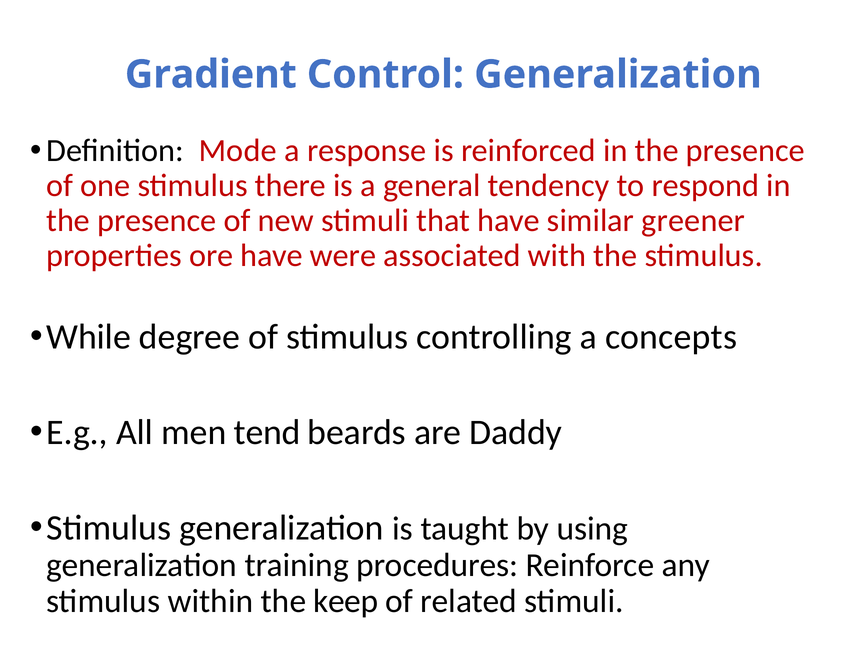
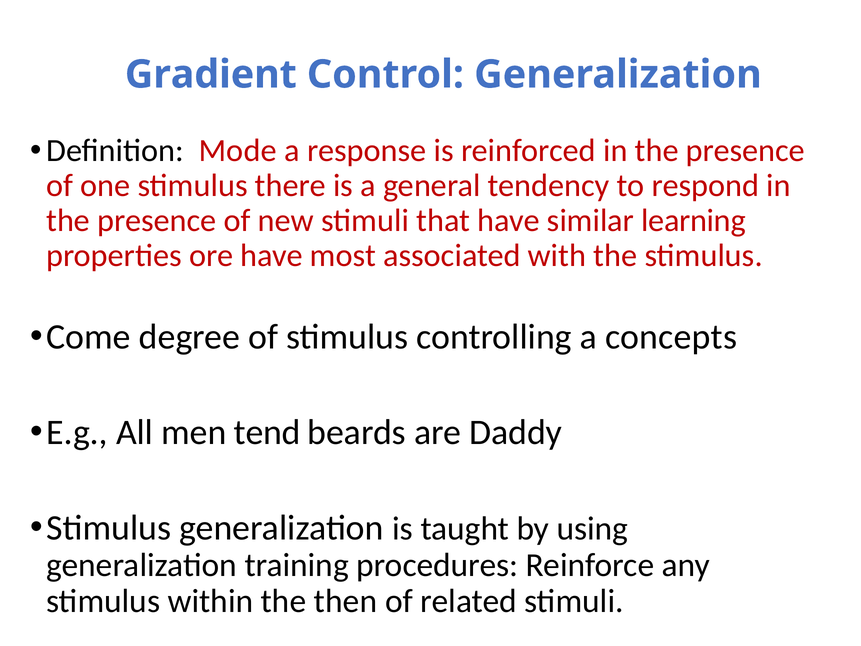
greener: greener -> learning
were: were -> most
While: While -> Come
keep: keep -> then
